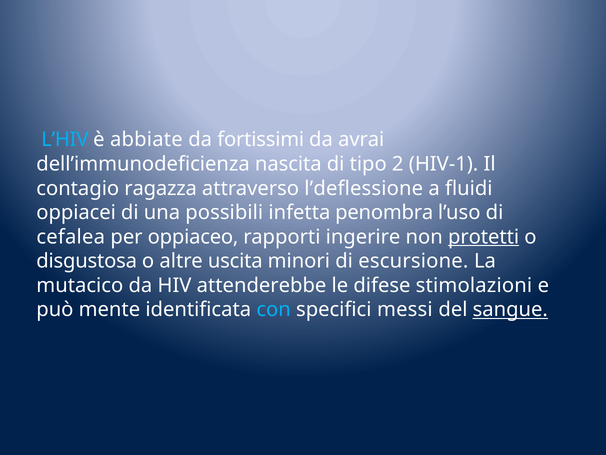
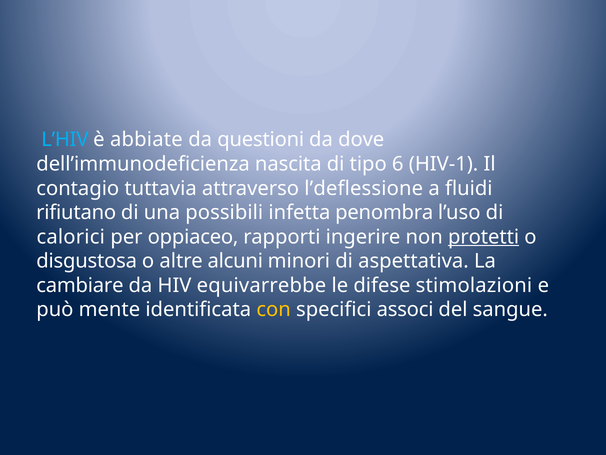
fortissimi: fortissimi -> questioni
avrai: avrai -> dove
2: 2 -> 6
ragazza: ragazza -> tuttavia
oppiacei: oppiacei -> rifiutano
cefalea: cefalea -> calorici
uscita: uscita -> alcuni
escursione: escursione -> aspettativa
mutacico: mutacico -> cambiare
attenderebbe: attenderebbe -> equivarrebbe
con colour: light blue -> yellow
messi: messi -> associ
sangue underline: present -> none
